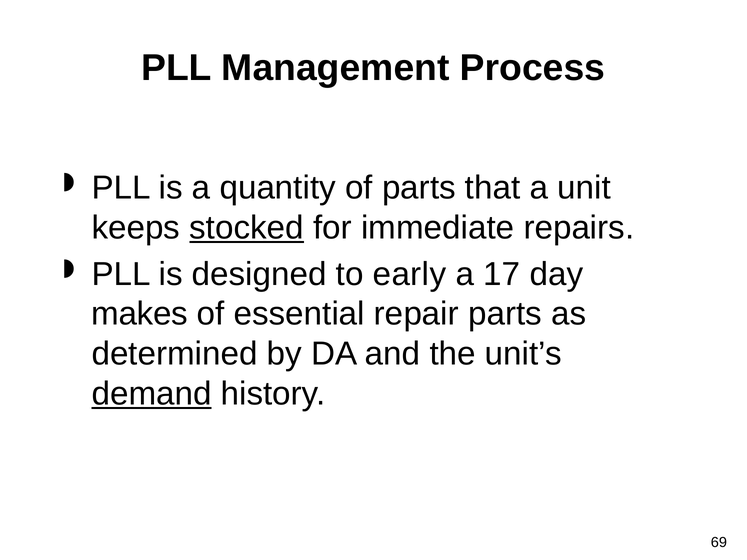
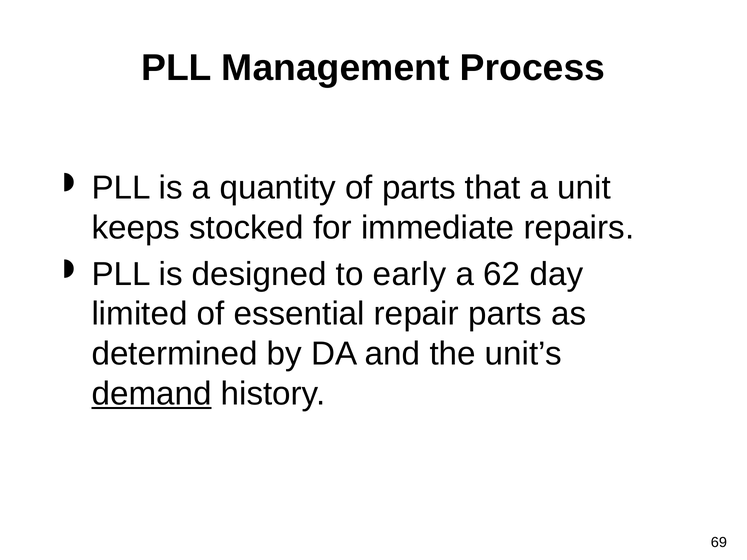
stocked underline: present -> none
17: 17 -> 62
makes: makes -> limited
